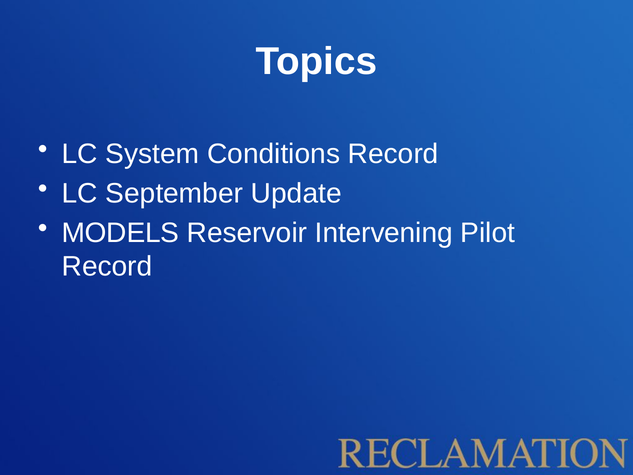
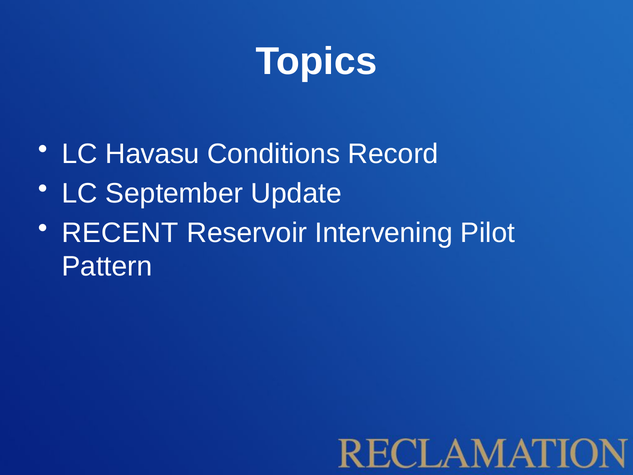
System: System -> Havasu
MODELS: MODELS -> RECENT
Record at (107, 266): Record -> Pattern
